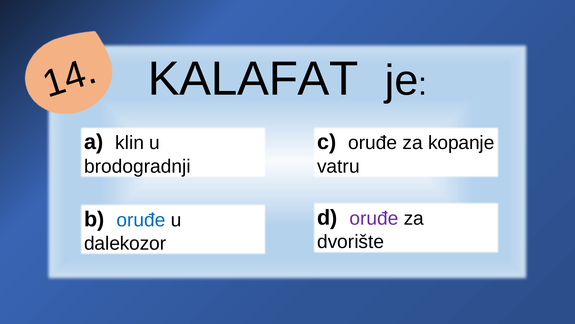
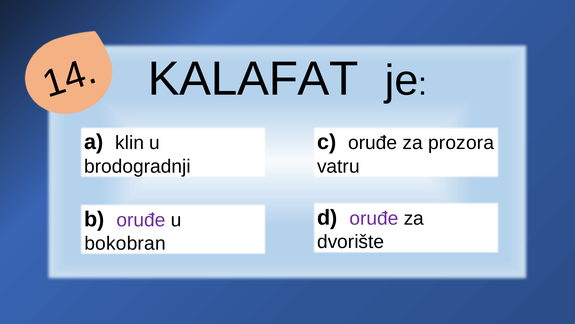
kopanje: kopanje -> prozora
oruđe at (141, 220) colour: blue -> purple
dalekozor: dalekozor -> bokobran
